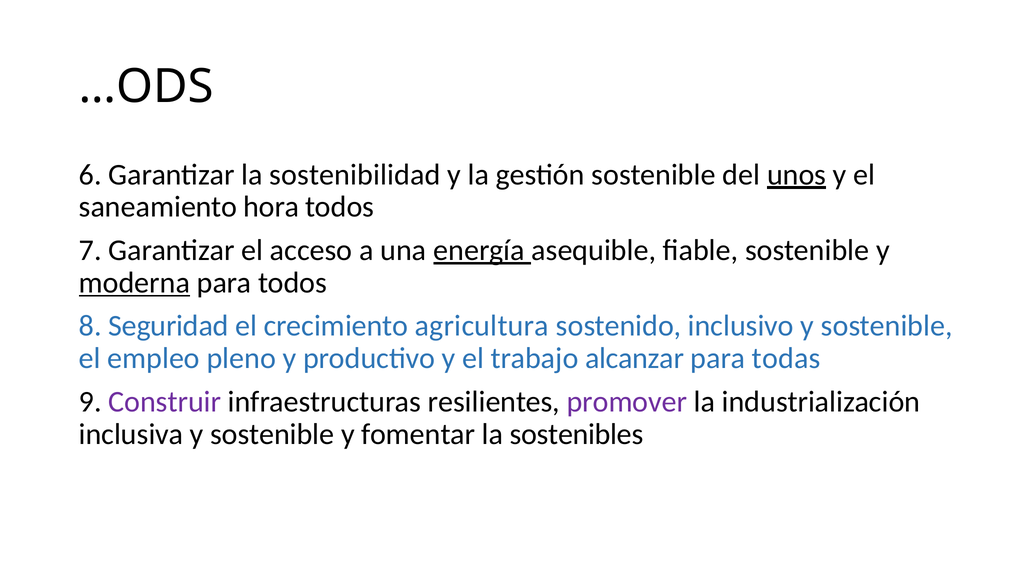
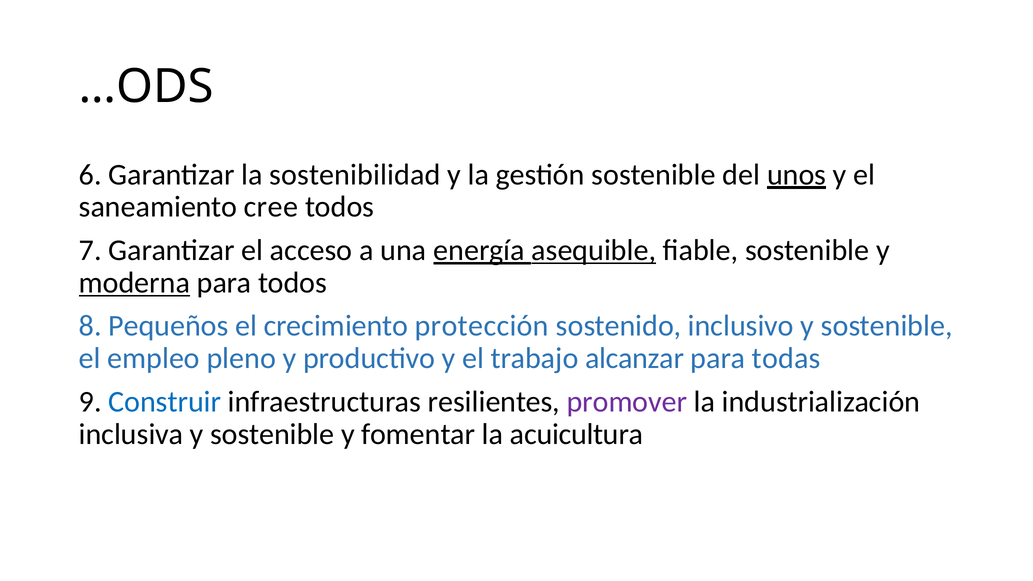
hora: hora -> cree
asequible underline: none -> present
Seguridad: Seguridad -> Pequeños
agricultura: agricultura -> protección
Construir colour: purple -> blue
sostenibles: sostenibles -> acuicultura
